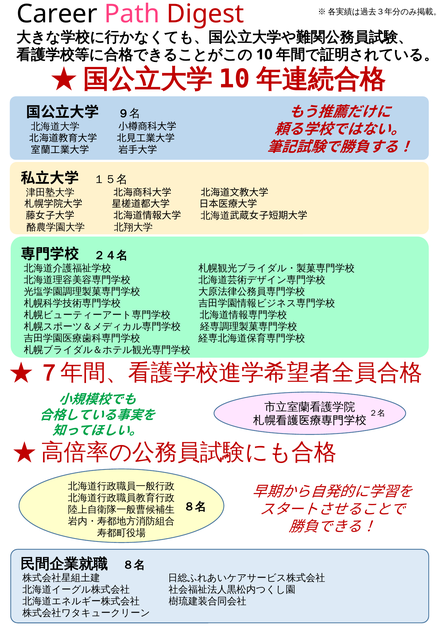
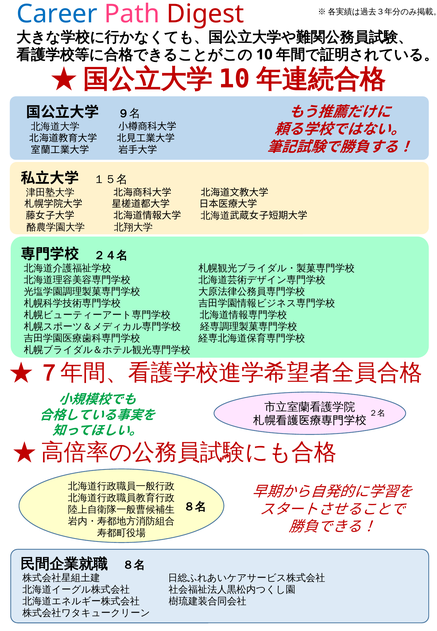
Career colour: black -> blue
